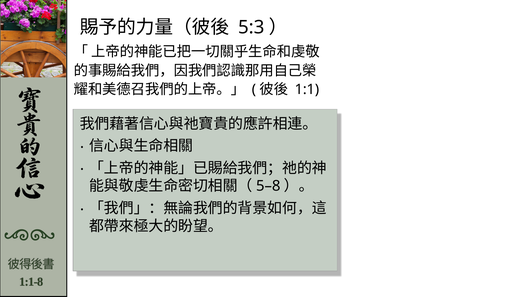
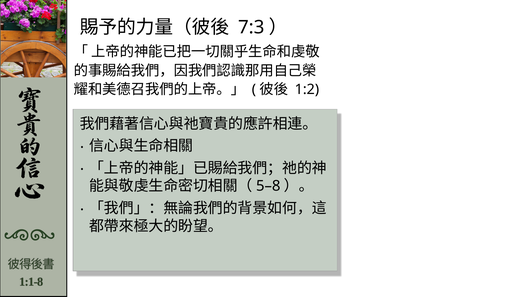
5:3: 5:3 -> 7:3
1:1: 1:1 -> 1:2
